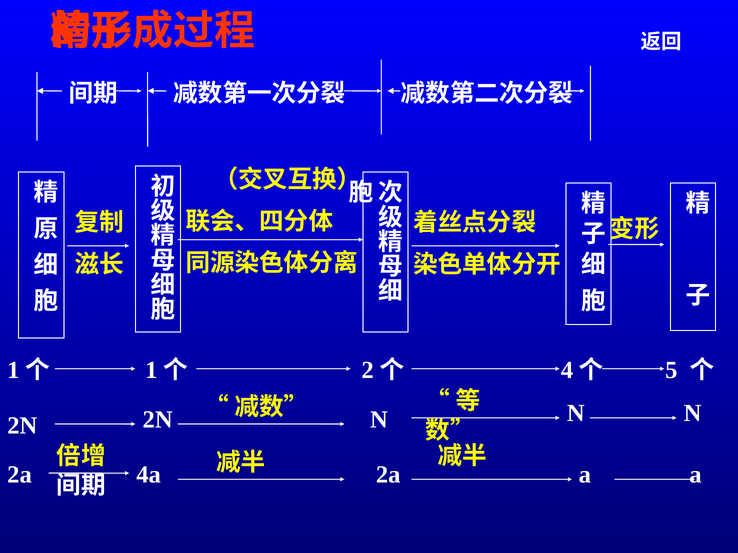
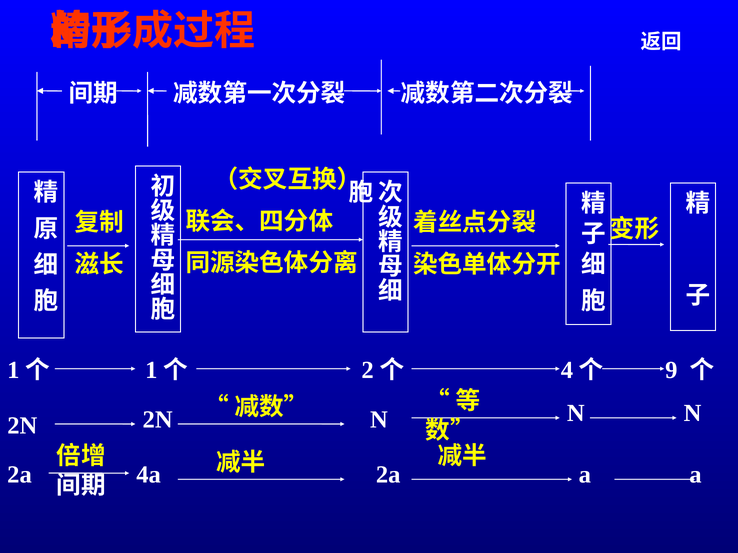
5: 5 -> 9
